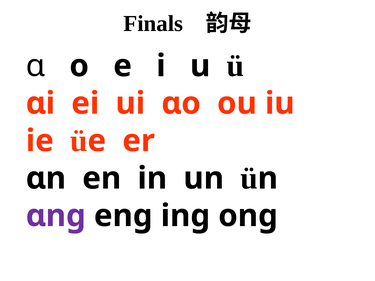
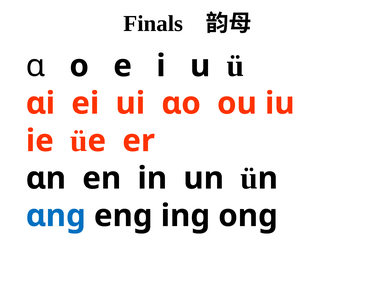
ɑnɡ colour: purple -> blue
